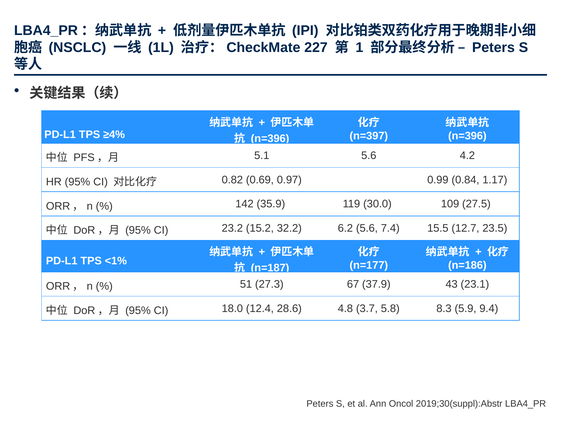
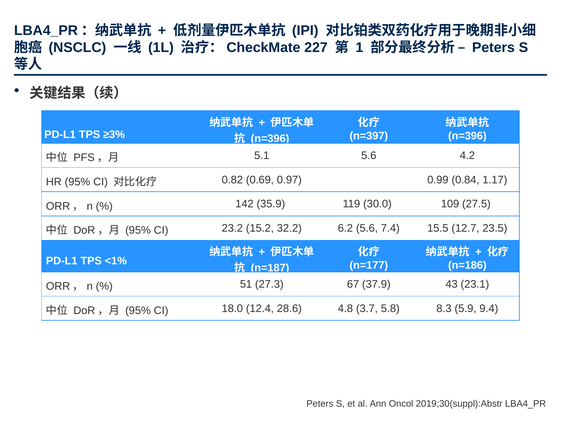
≥4%: ≥4% -> ≥3%
